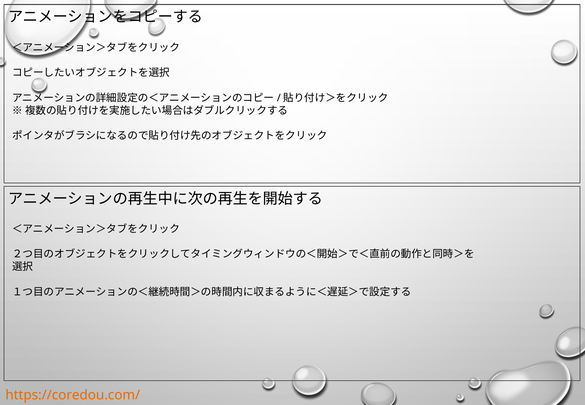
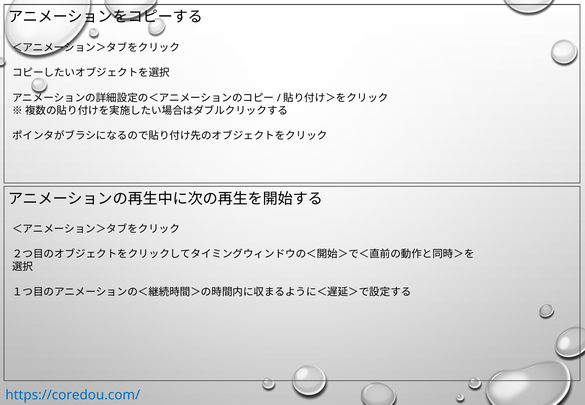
https://coredou.com/ colour: orange -> blue
